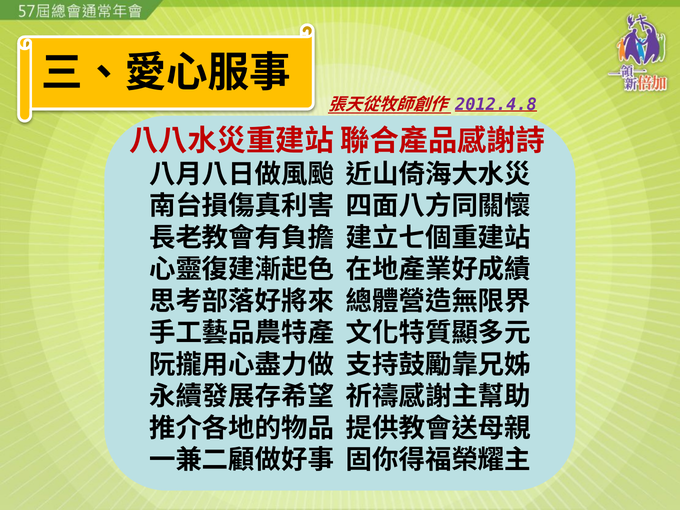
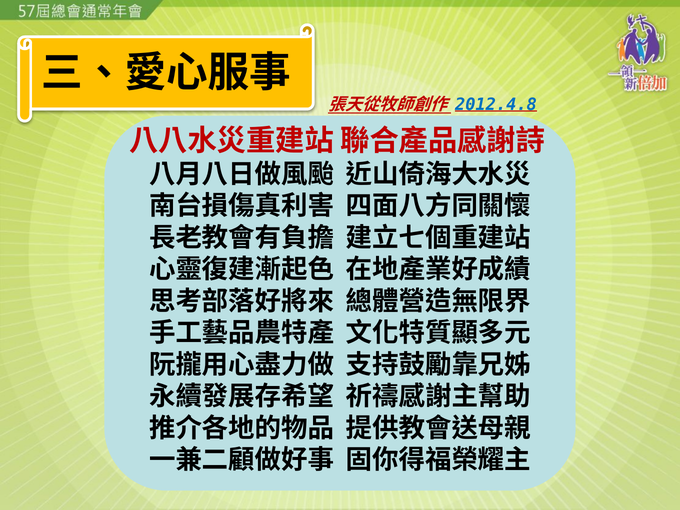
2012.4.8 colour: purple -> blue
